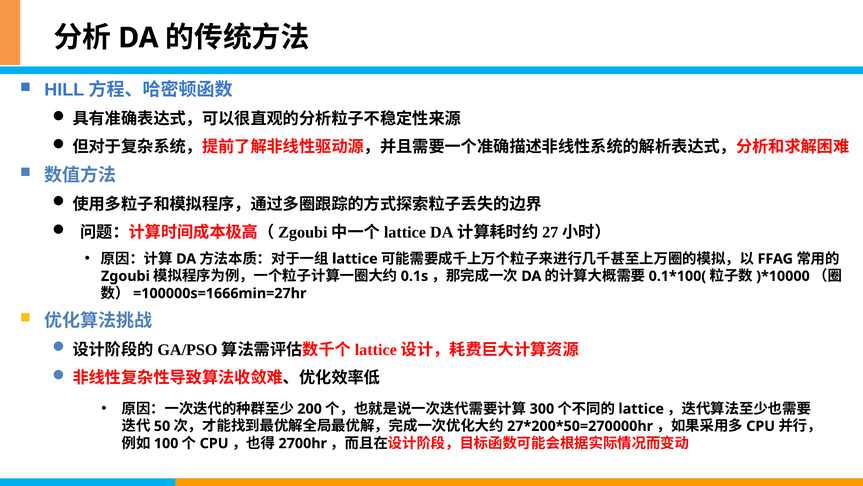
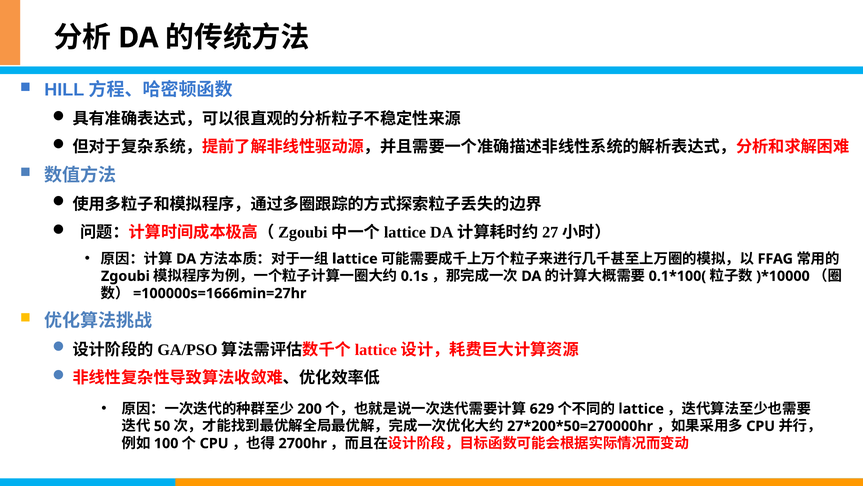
300: 300 -> 629
